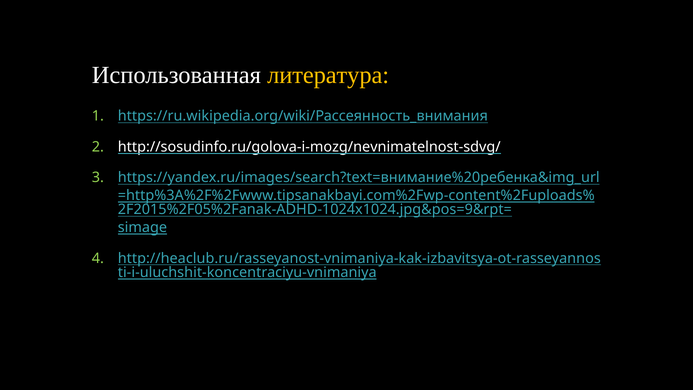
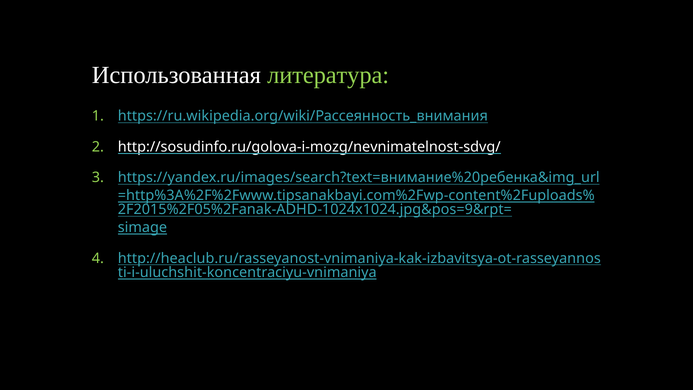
литература colour: yellow -> light green
